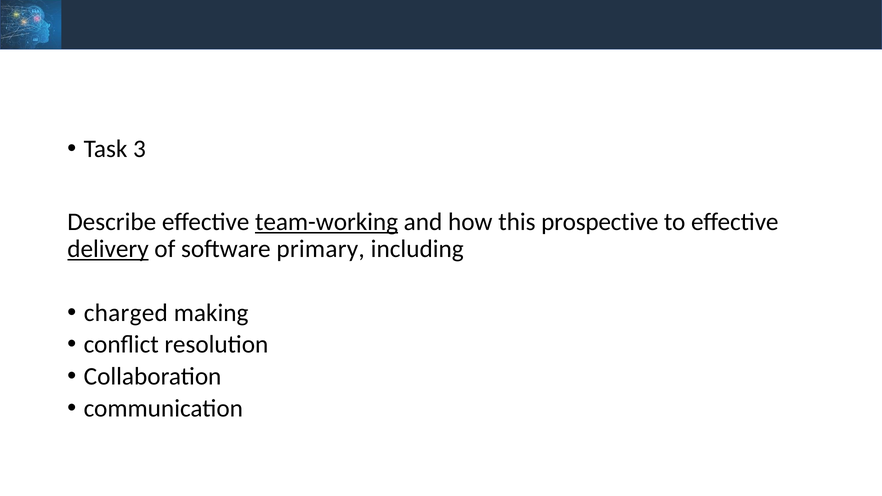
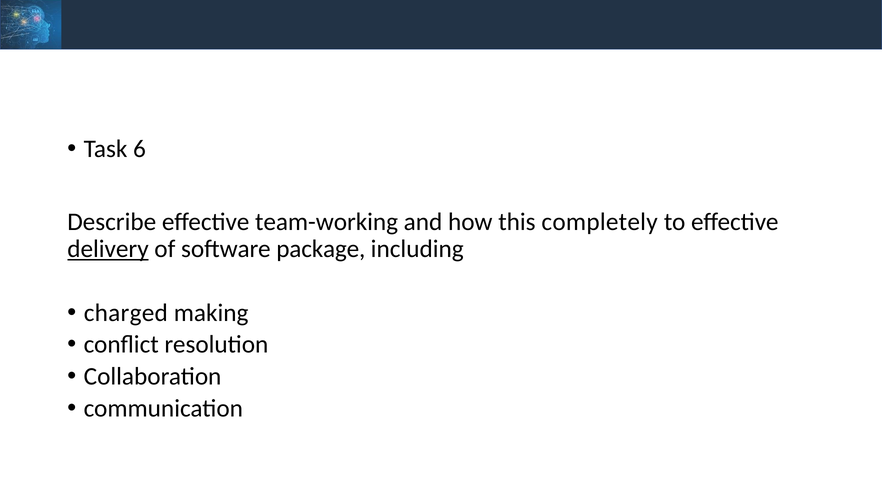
3: 3 -> 6
team-working underline: present -> none
prospective: prospective -> completely
primary: primary -> package
